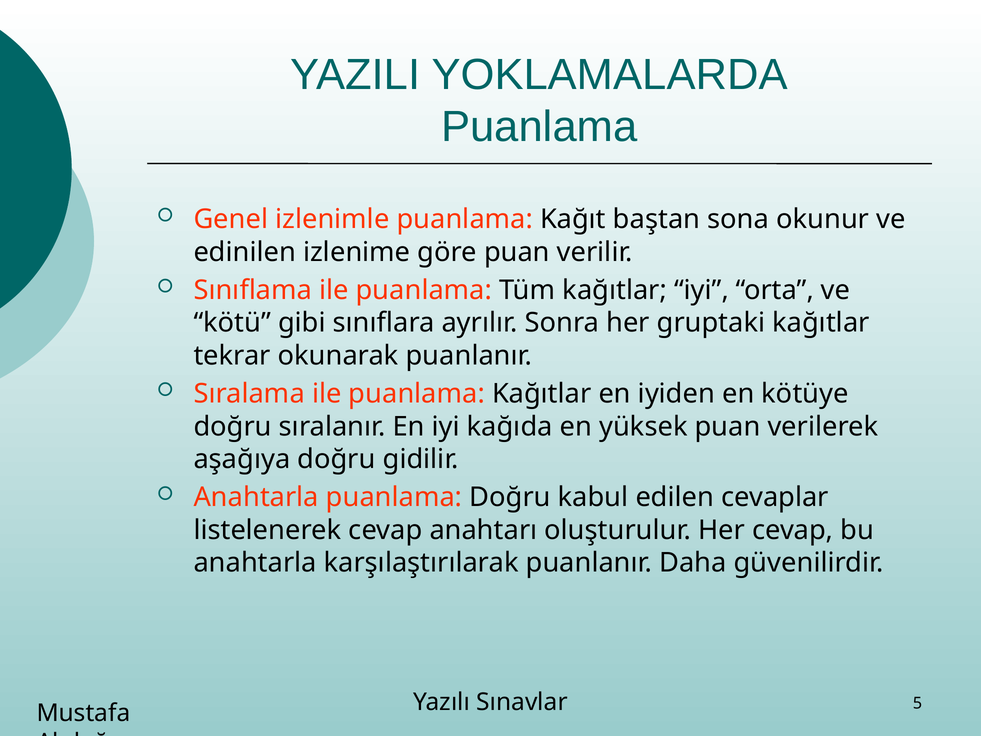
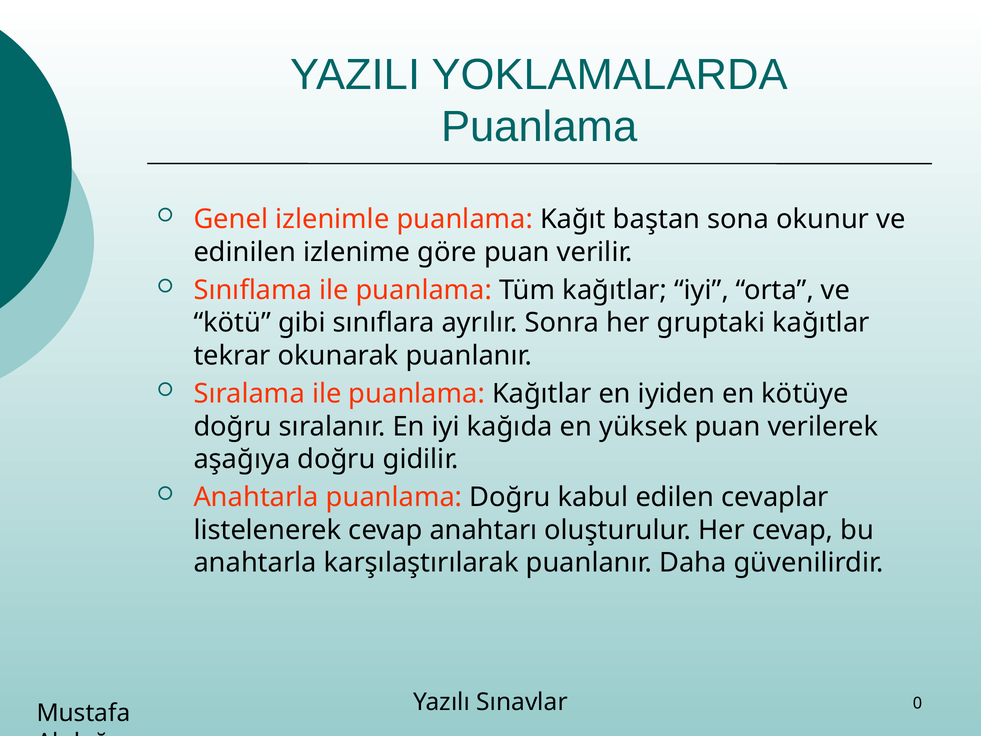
5: 5 -> 0
